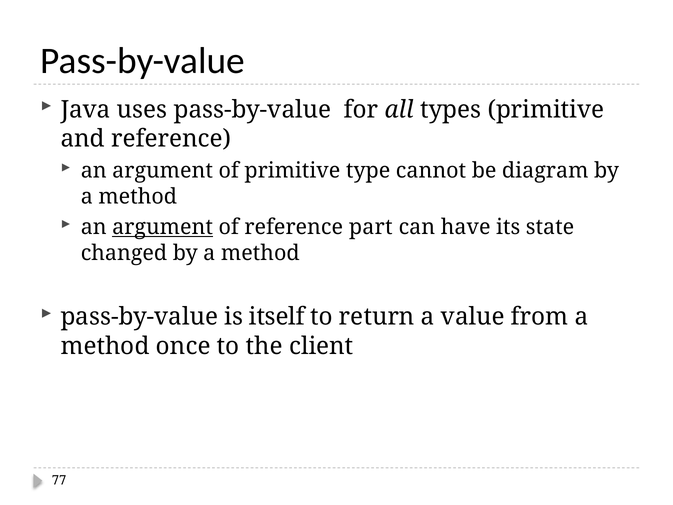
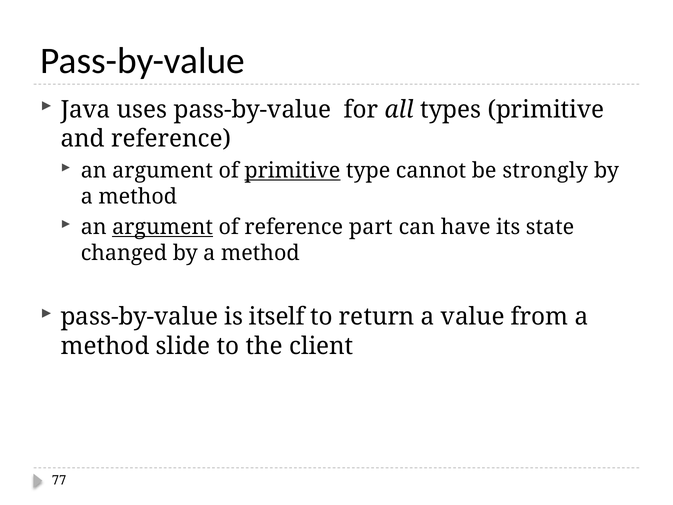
primitive at (292, 171) underline: none -> present
diagram: diagram -> strongly
once: once -> slide
